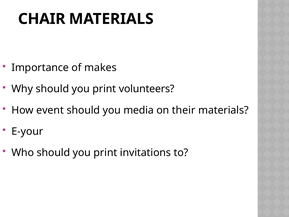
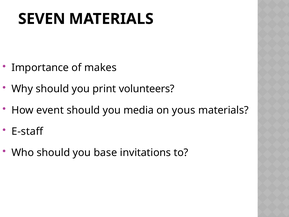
CHAIR: CHAIR -> SEVEN
their: their -> yous
E-your: E-your -> E-staff
Who should you print: print -> base
